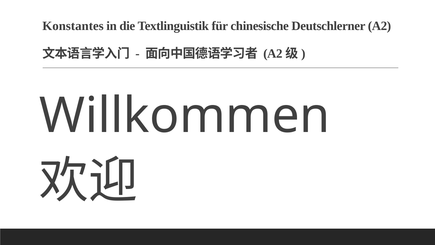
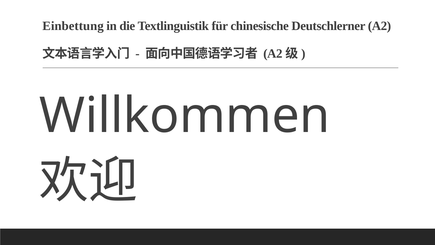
Konstantes: Konstantes -> Einbettung
